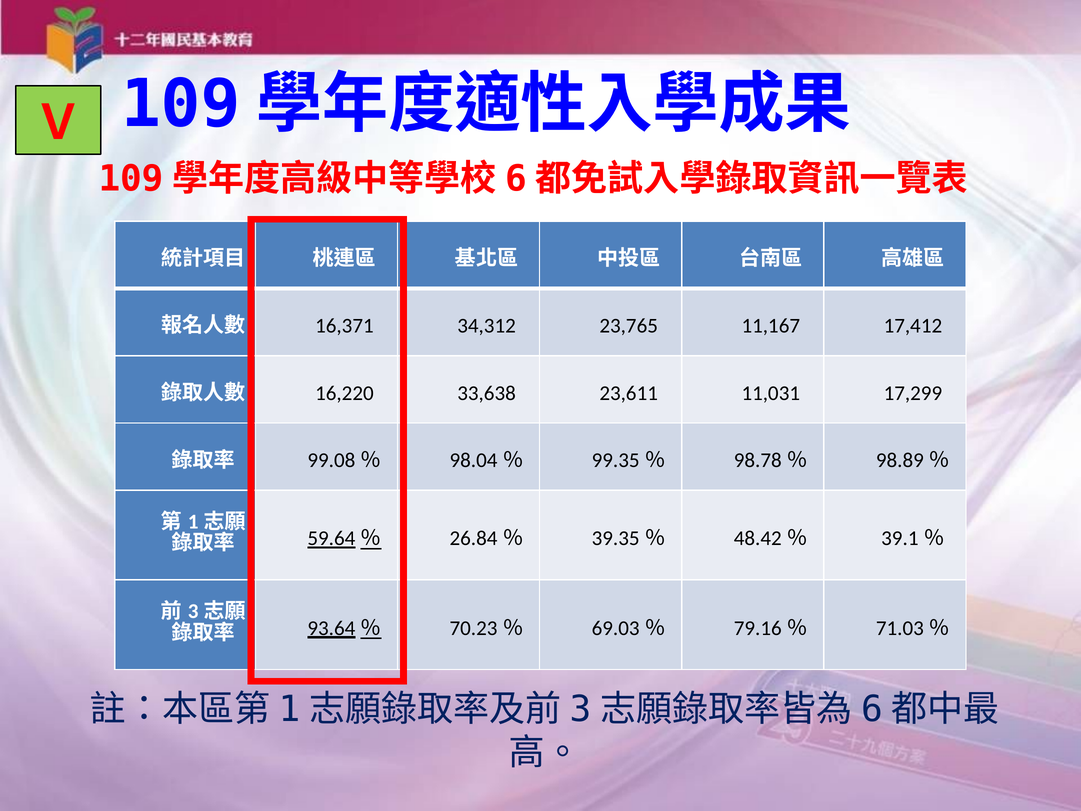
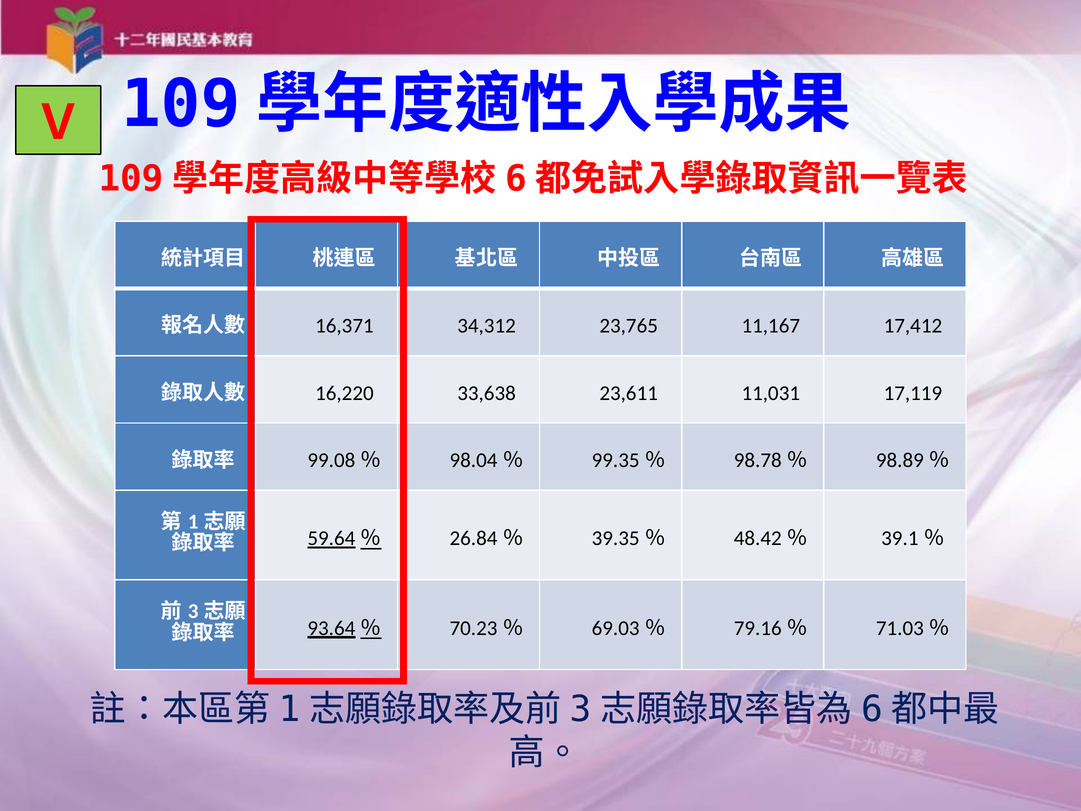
17,299: 17,299 -> 17,119
